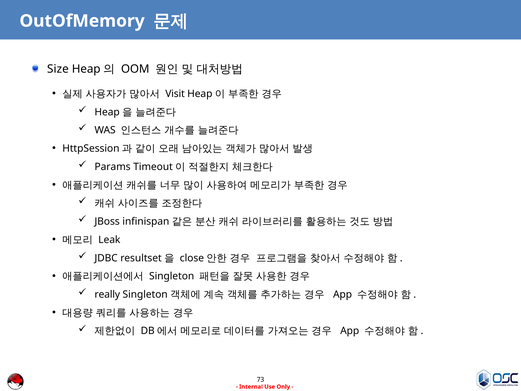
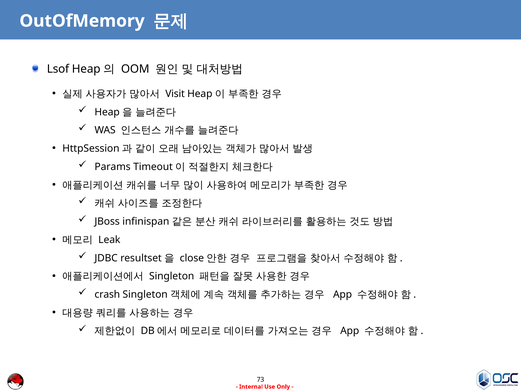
Size: Size -> Lsof
really: really -> crash
